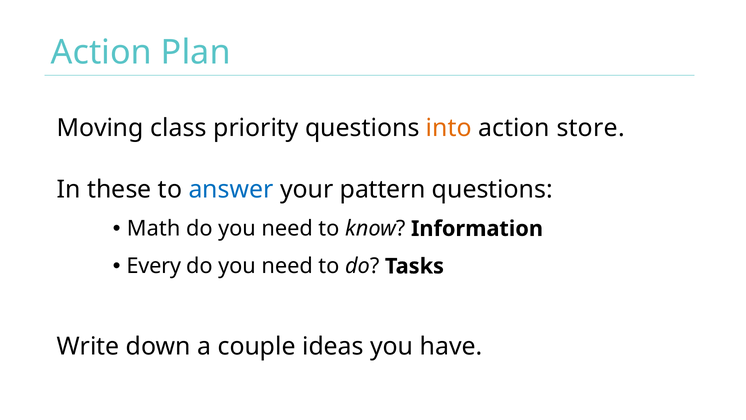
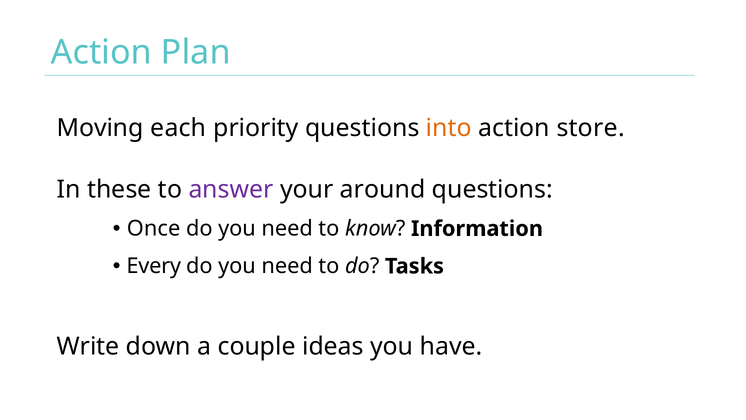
class: class -> each
answer colour: blue -> purple
pattern: pattern -> around
Math: Math -> Once
